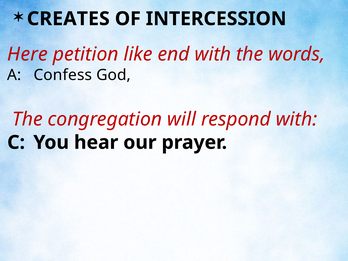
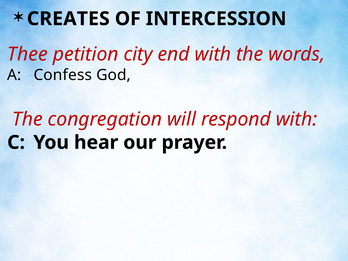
Here: Here -> Thee
like: like -> city
